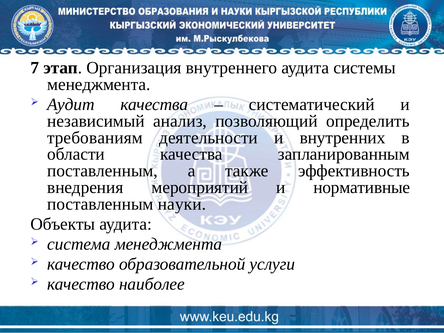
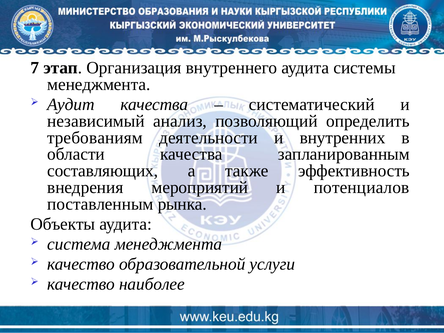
поставленным at (103, 171): поставленным -> составляющих
нормативные: нормативные -> потенциалов
науки: науки -> рынка
